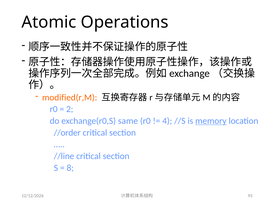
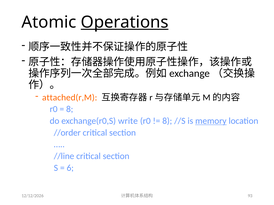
Operations underline: none -> present
modified(r,M: modified(r,M -> attached(r,M
2 at (70, 109): 2 -> 8
same: same -> write
4 at (167, 121): 4 -> 8
8: 8 -> 6
